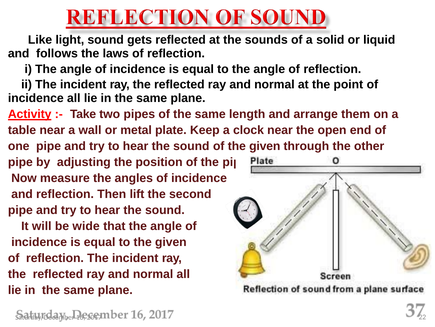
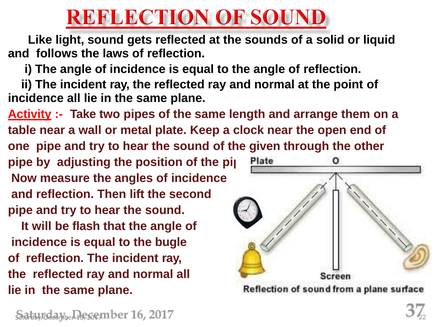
wide: wide -> flash
to the given: given -> bugle
